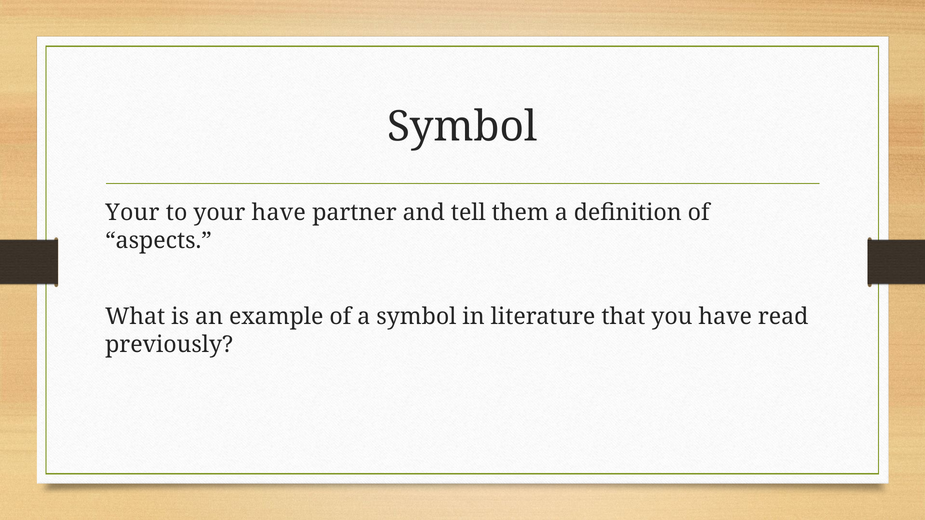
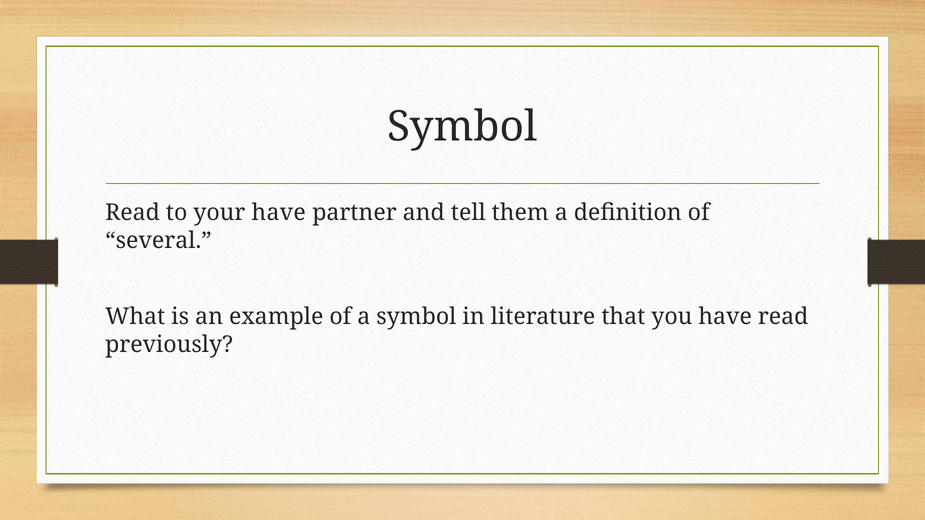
Your at (132, 213): Your -> Read
aspects: aspects -> several
